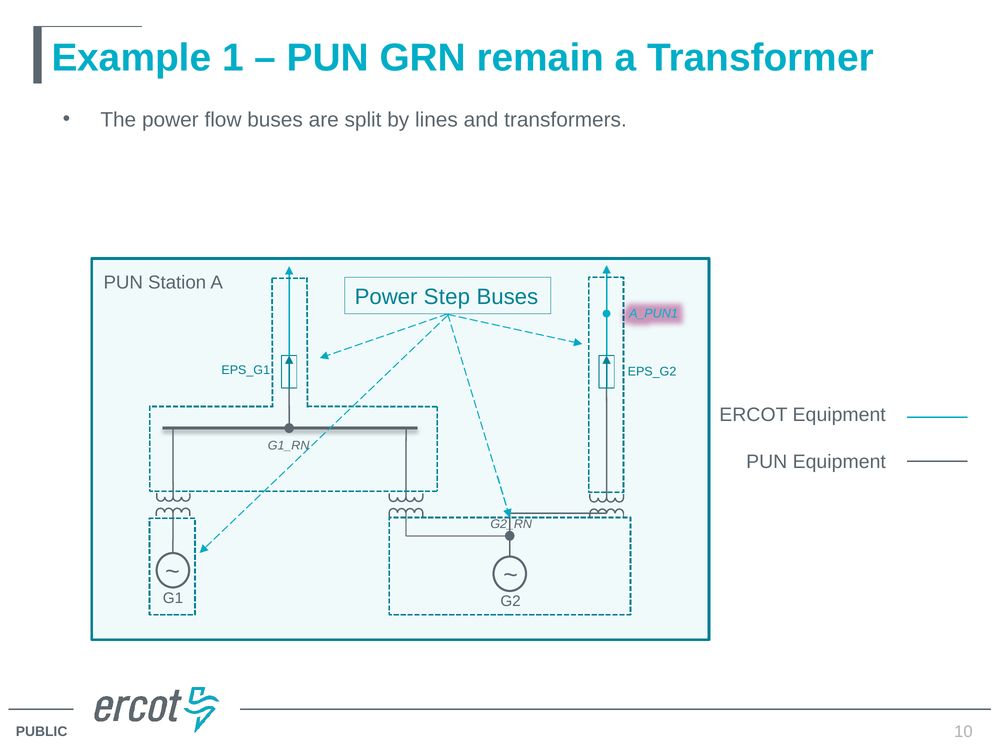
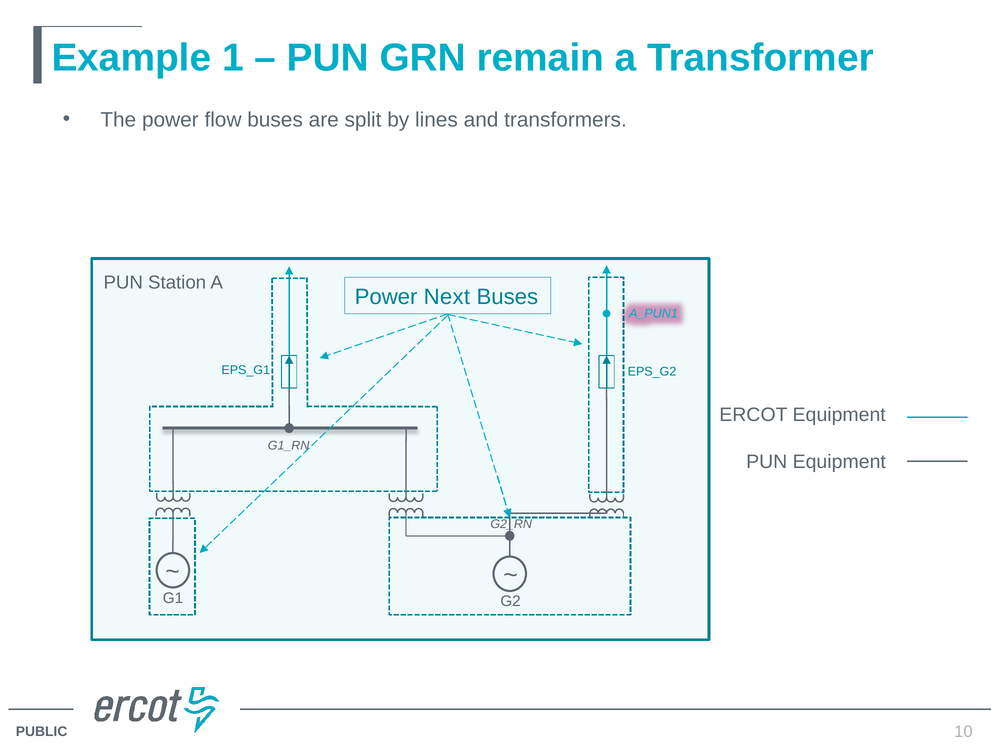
Step: Step -> Next
